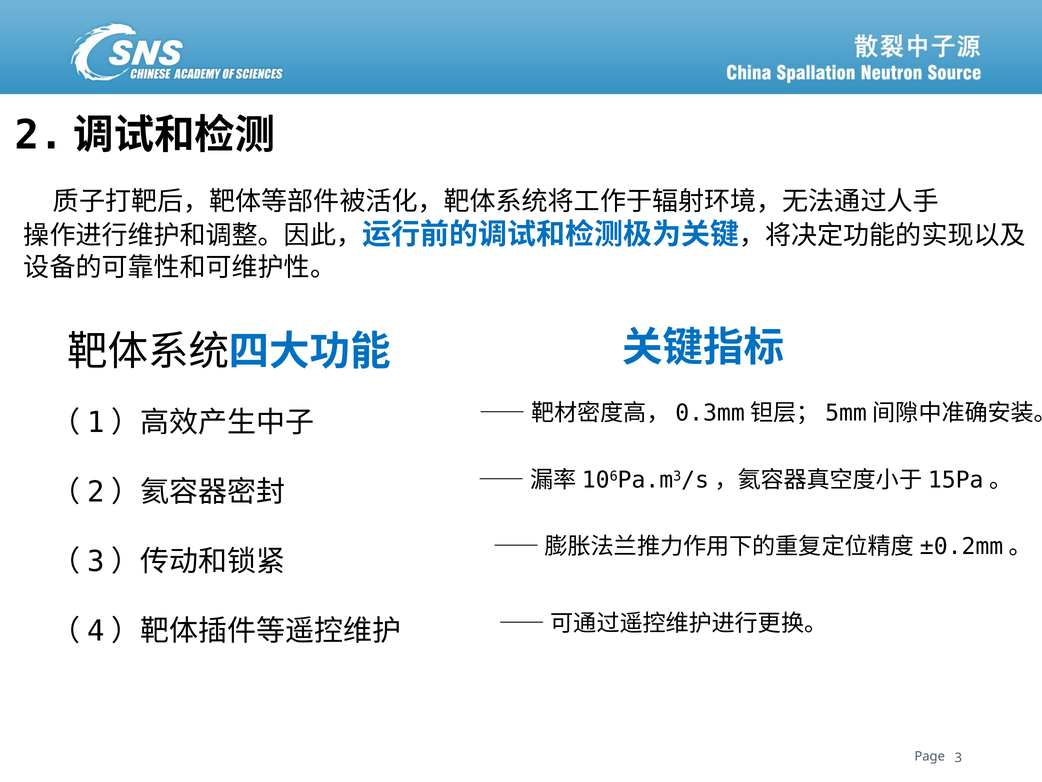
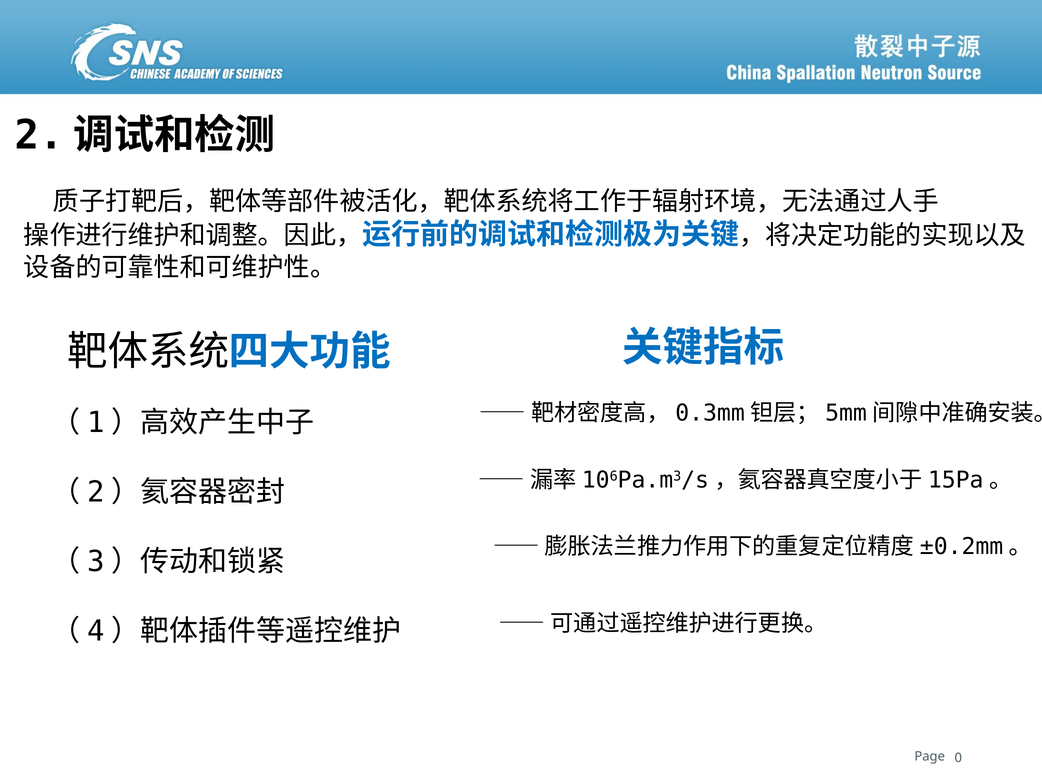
3: 3 -> 0
